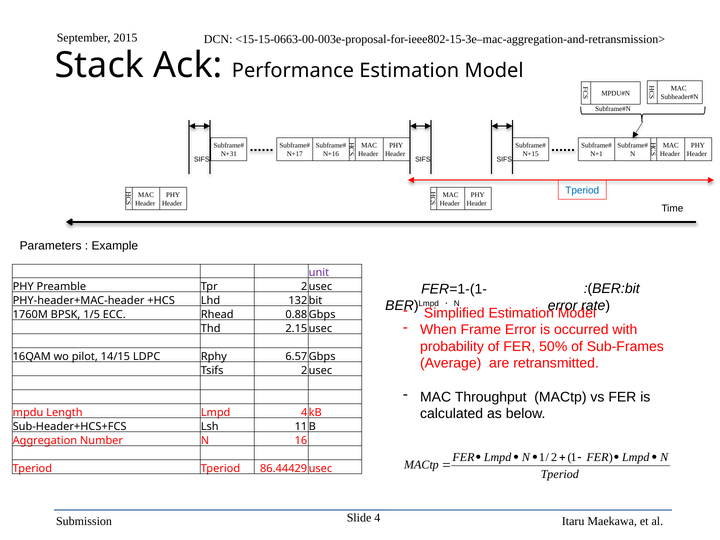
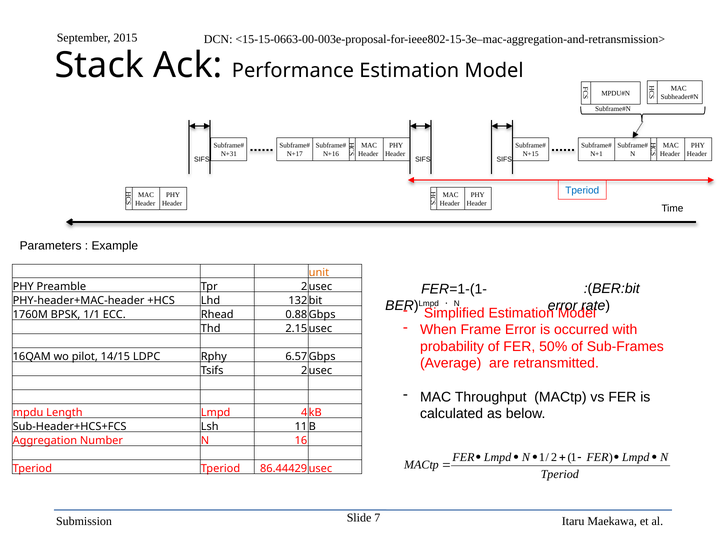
unit colour: purple -> orange
1/5: 1/5 -> 1/1
4: 4 -> 7
